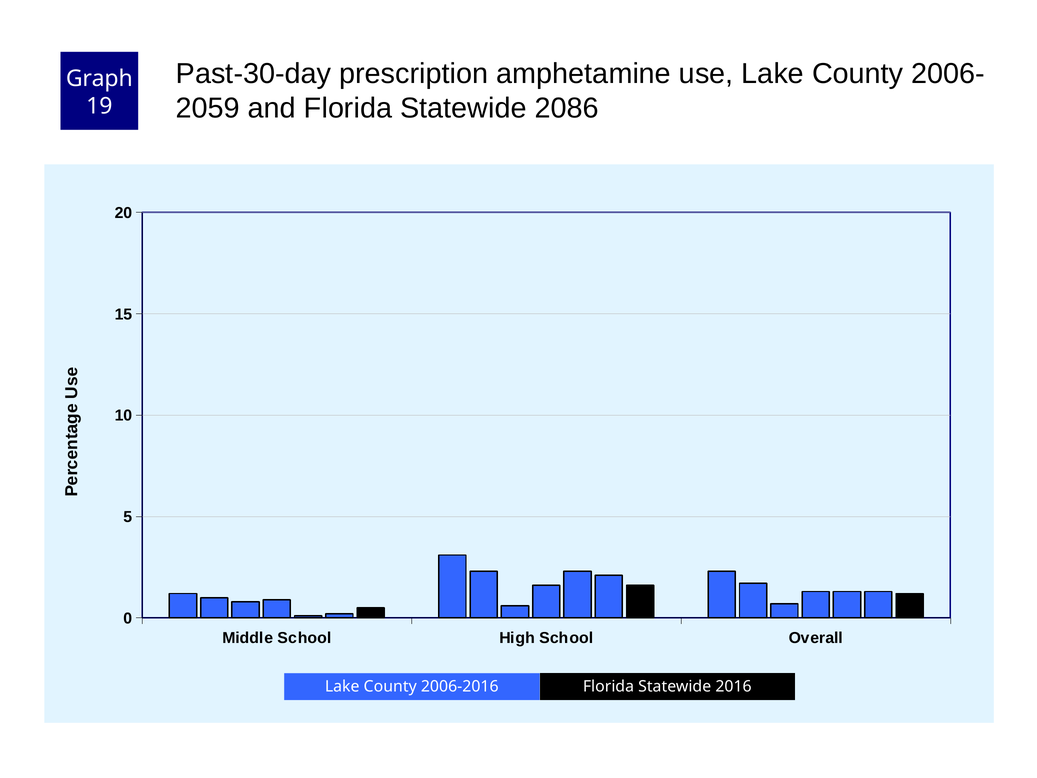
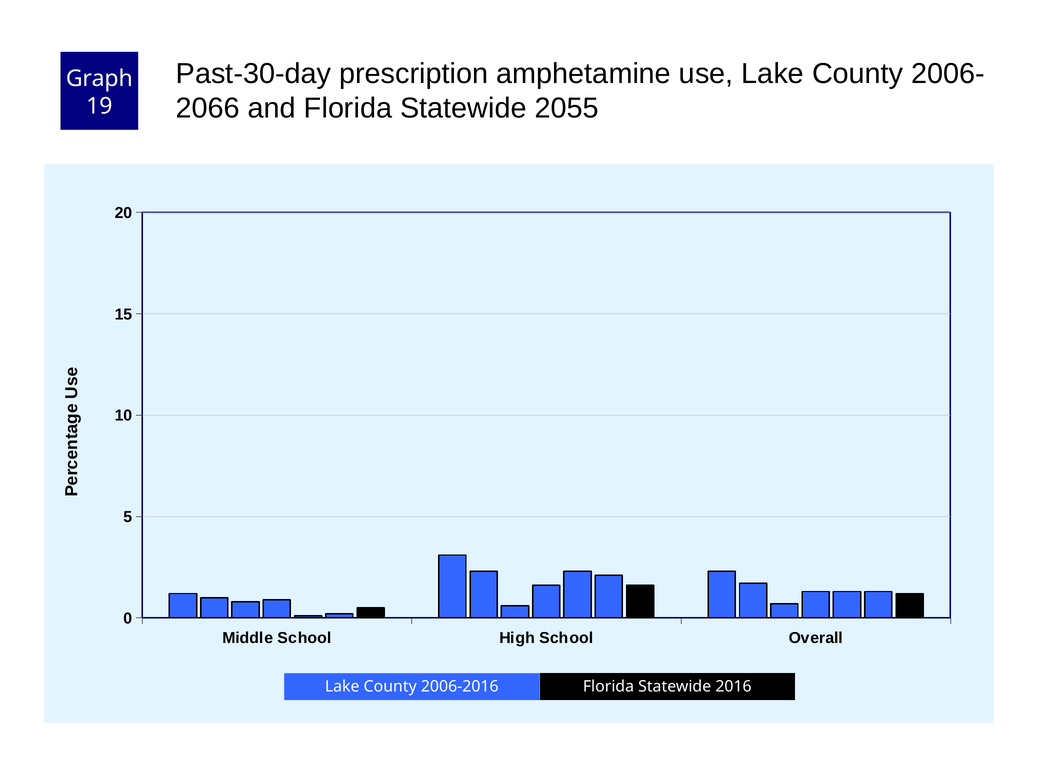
2059: 2059 -> 2066
2086: 2086 -> 2055
